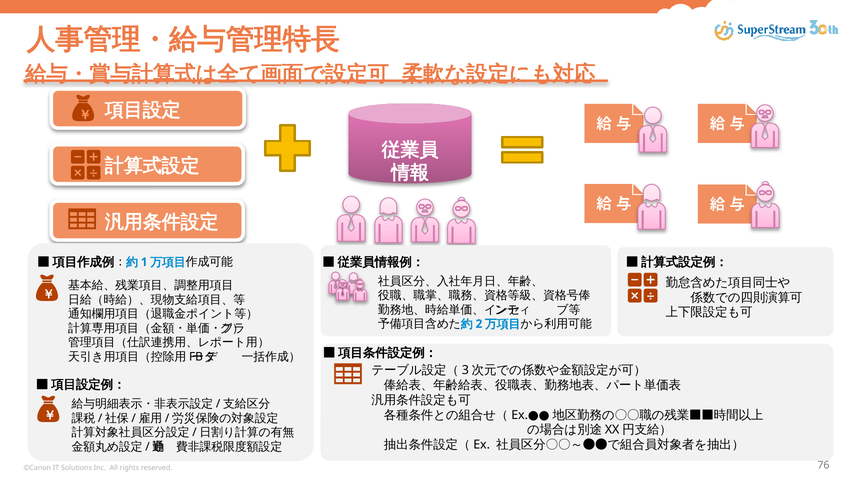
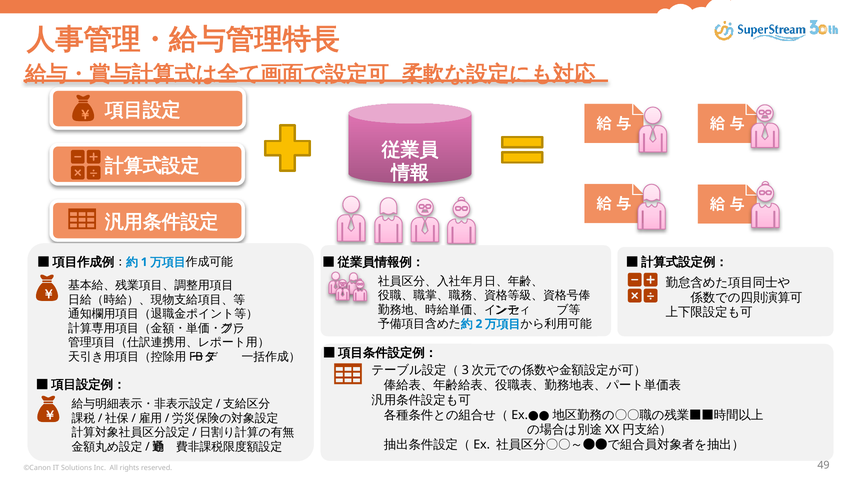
76: 76 -> 49
